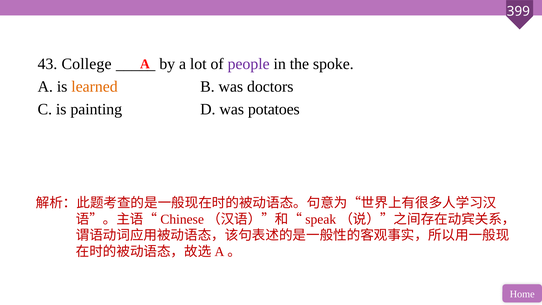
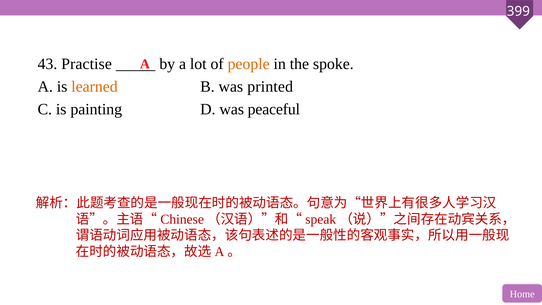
College: College -> Practise
people colour: purple -> orange
doctors: doctors -> printed
potatoes: potatoes -> peaceful
